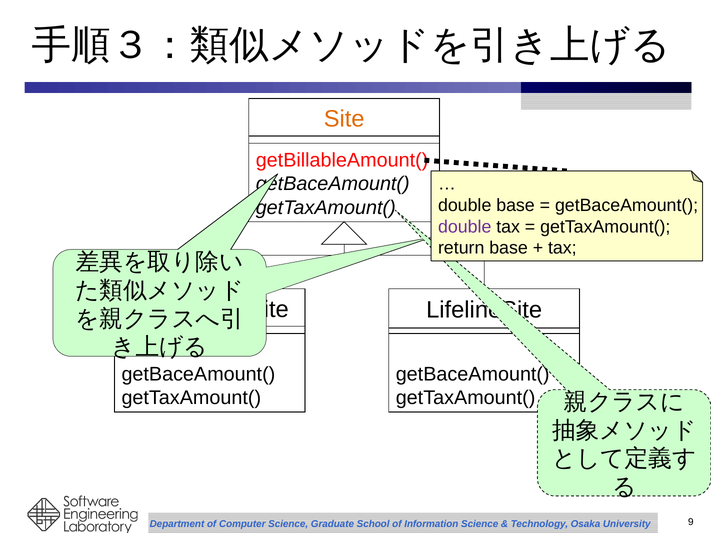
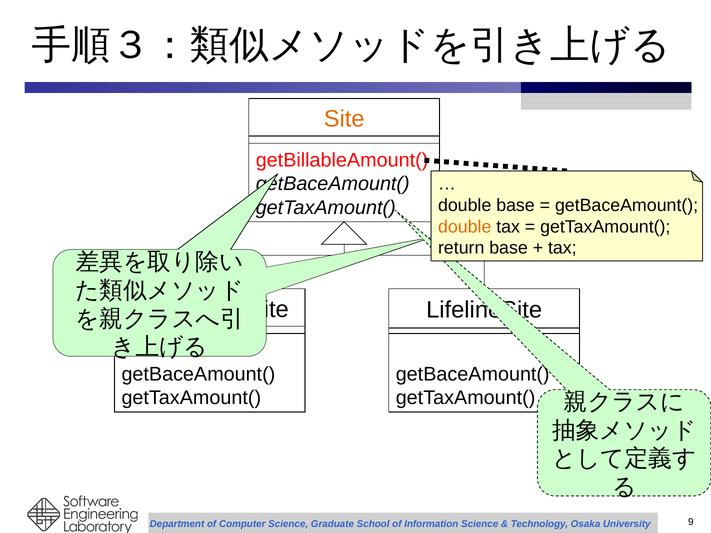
double at (465, 227) colour: purple -> orange
